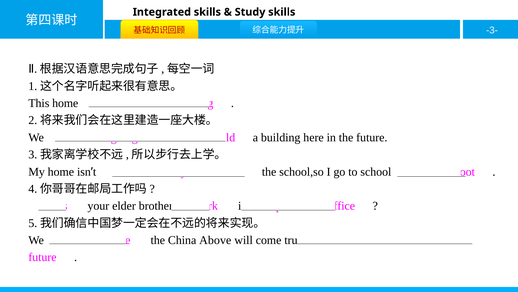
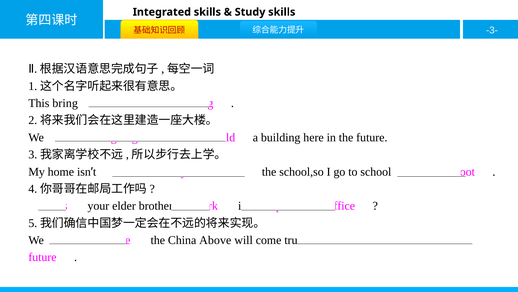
This home: home -> bring
